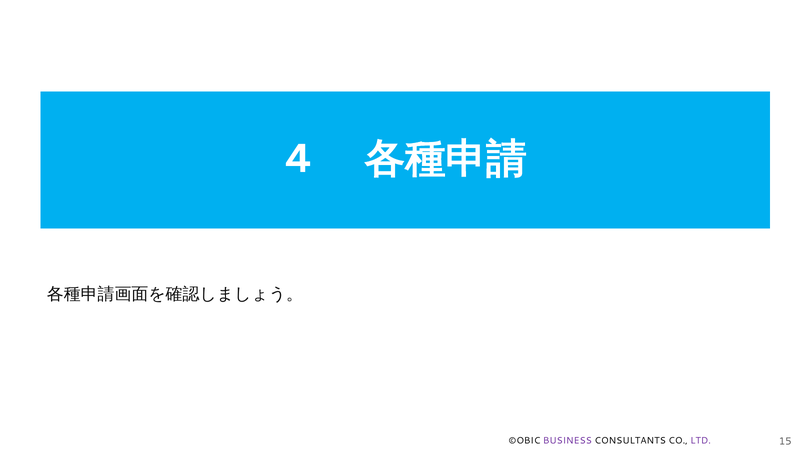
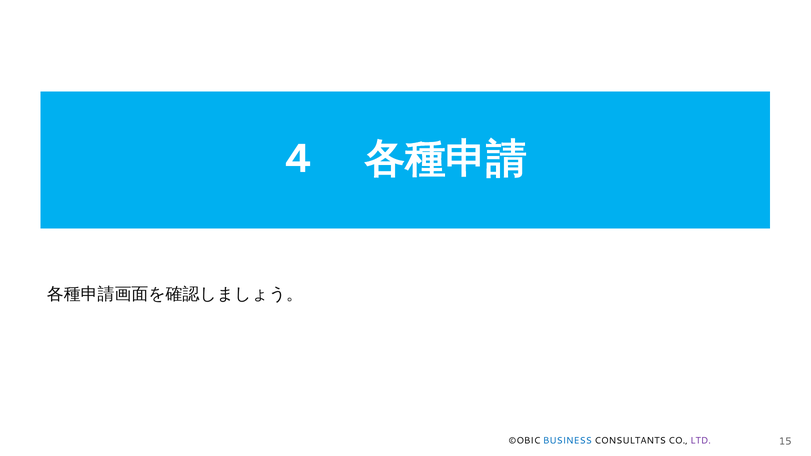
BUSINESS colour: purple -> blue
